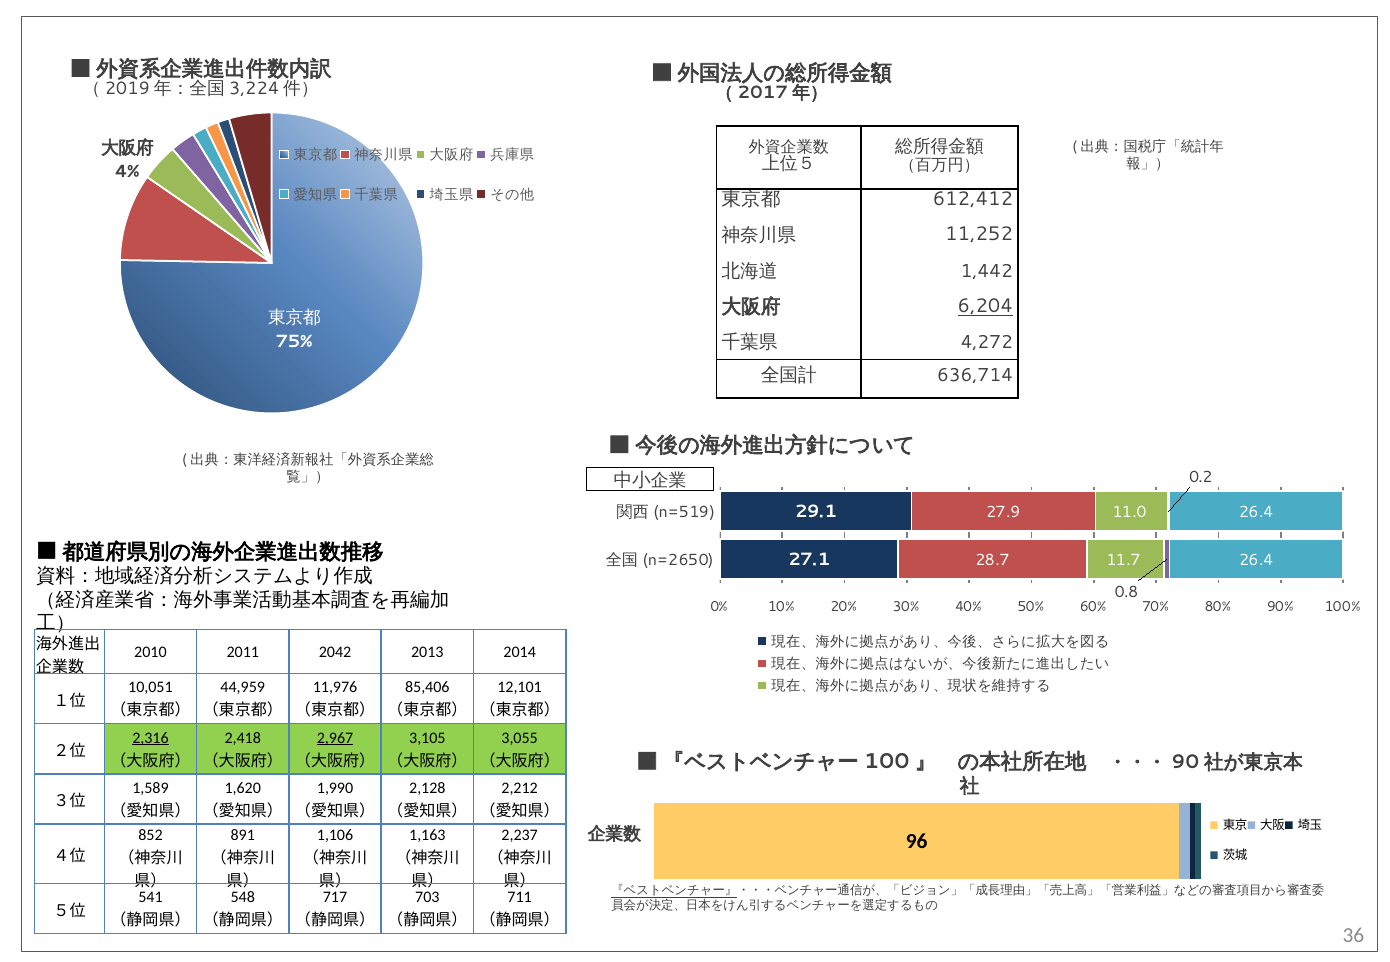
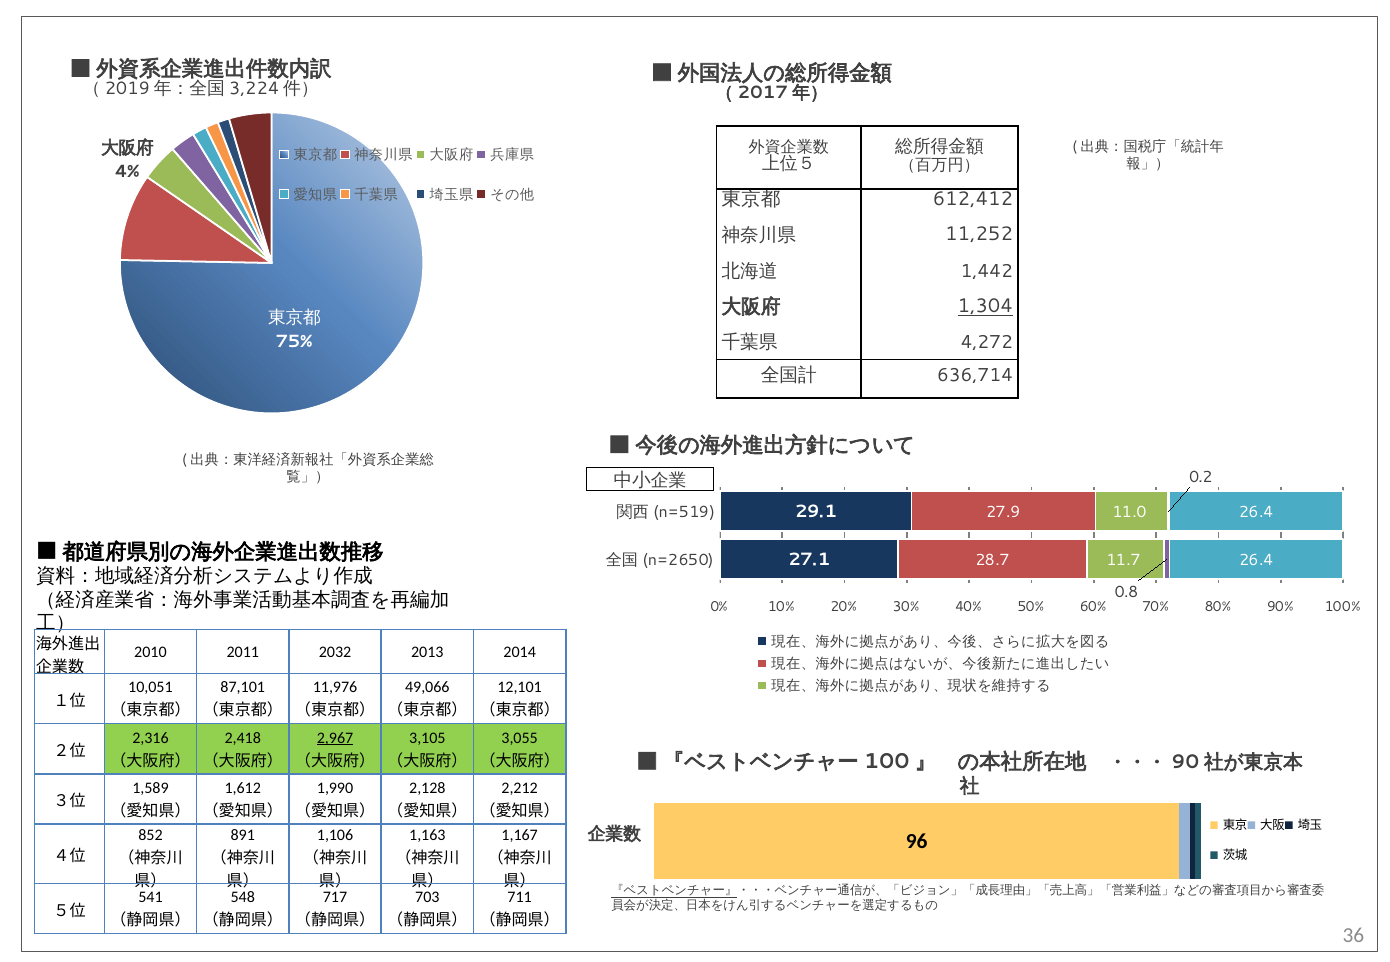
6,204: 6,204 -> 1,304
2042: 2042 -> 2032
44,959: 44,959 -> 87,101
85,406: 85,406 -> 49,066
2,316 underline: present -> none
1,620: 1,620 -> 1,612
2,237: 2,237 -> 1,167
